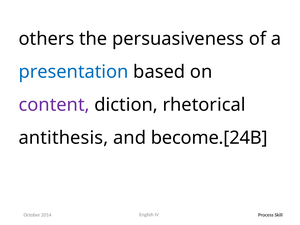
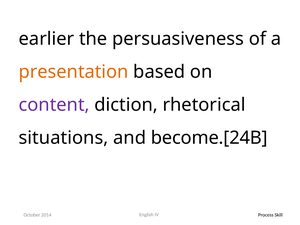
others: others -> earlier
presentation colour: blue -> orange
antithesis: antithesis -> situations
